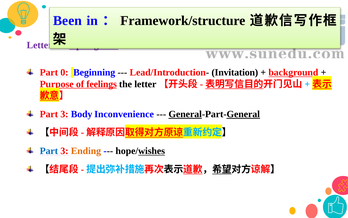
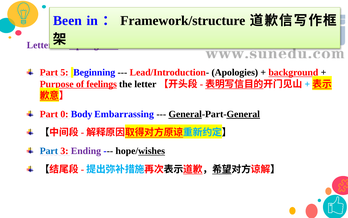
0: 0 -> 5
Lead/Introduction- Invitation: Invitation -> Apologies
3 at (64, 114): 3 -> 0
Inconvenience: Inconvenience -> Embarrassing
Ending colour: orange -> purple
